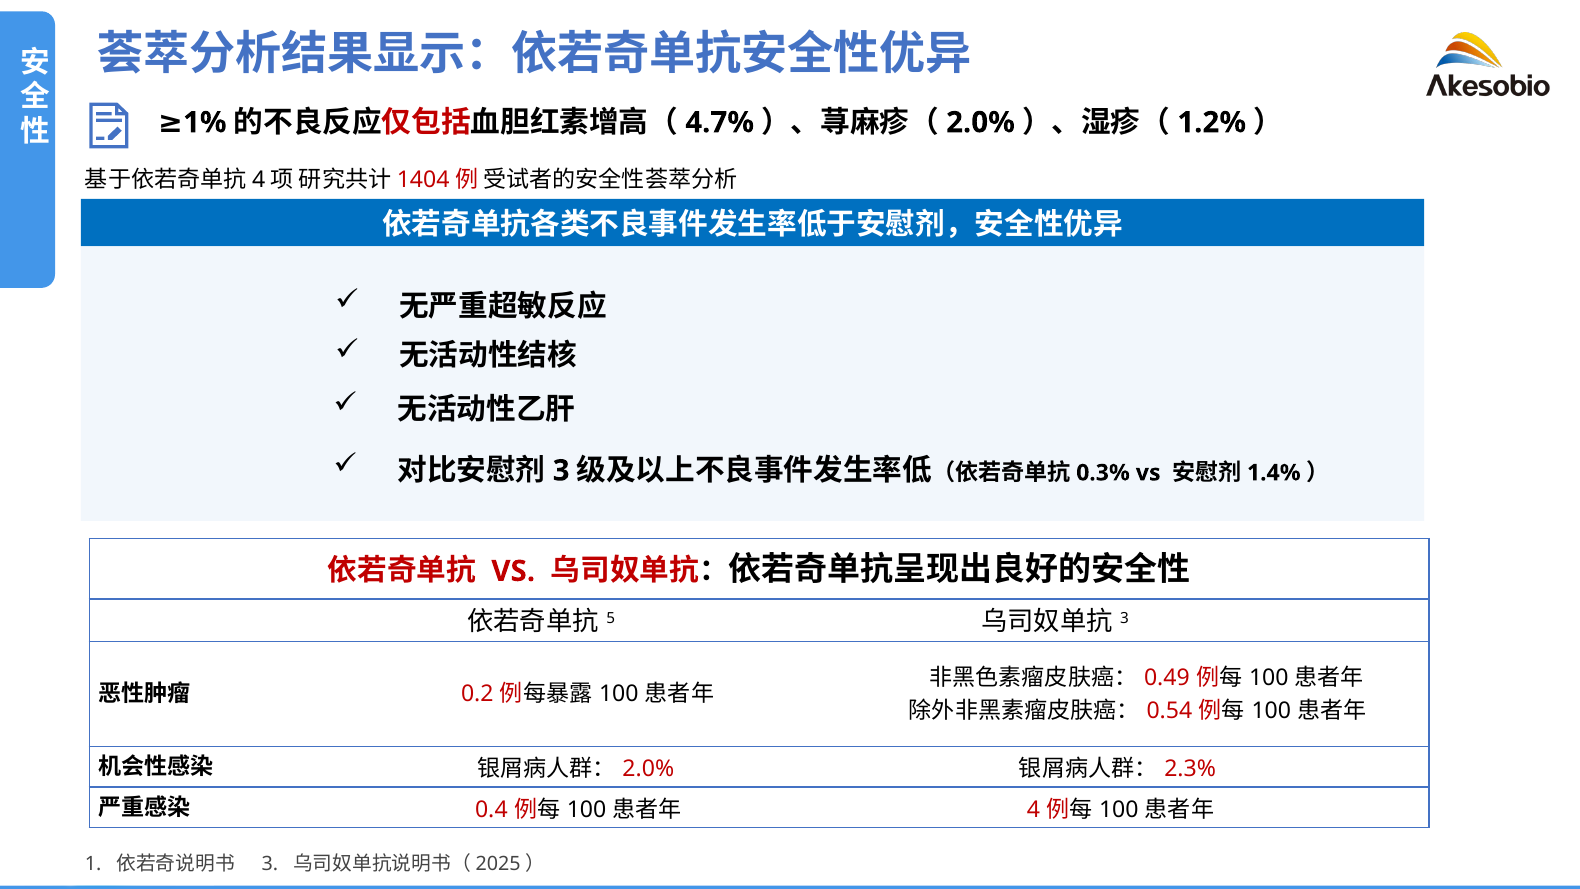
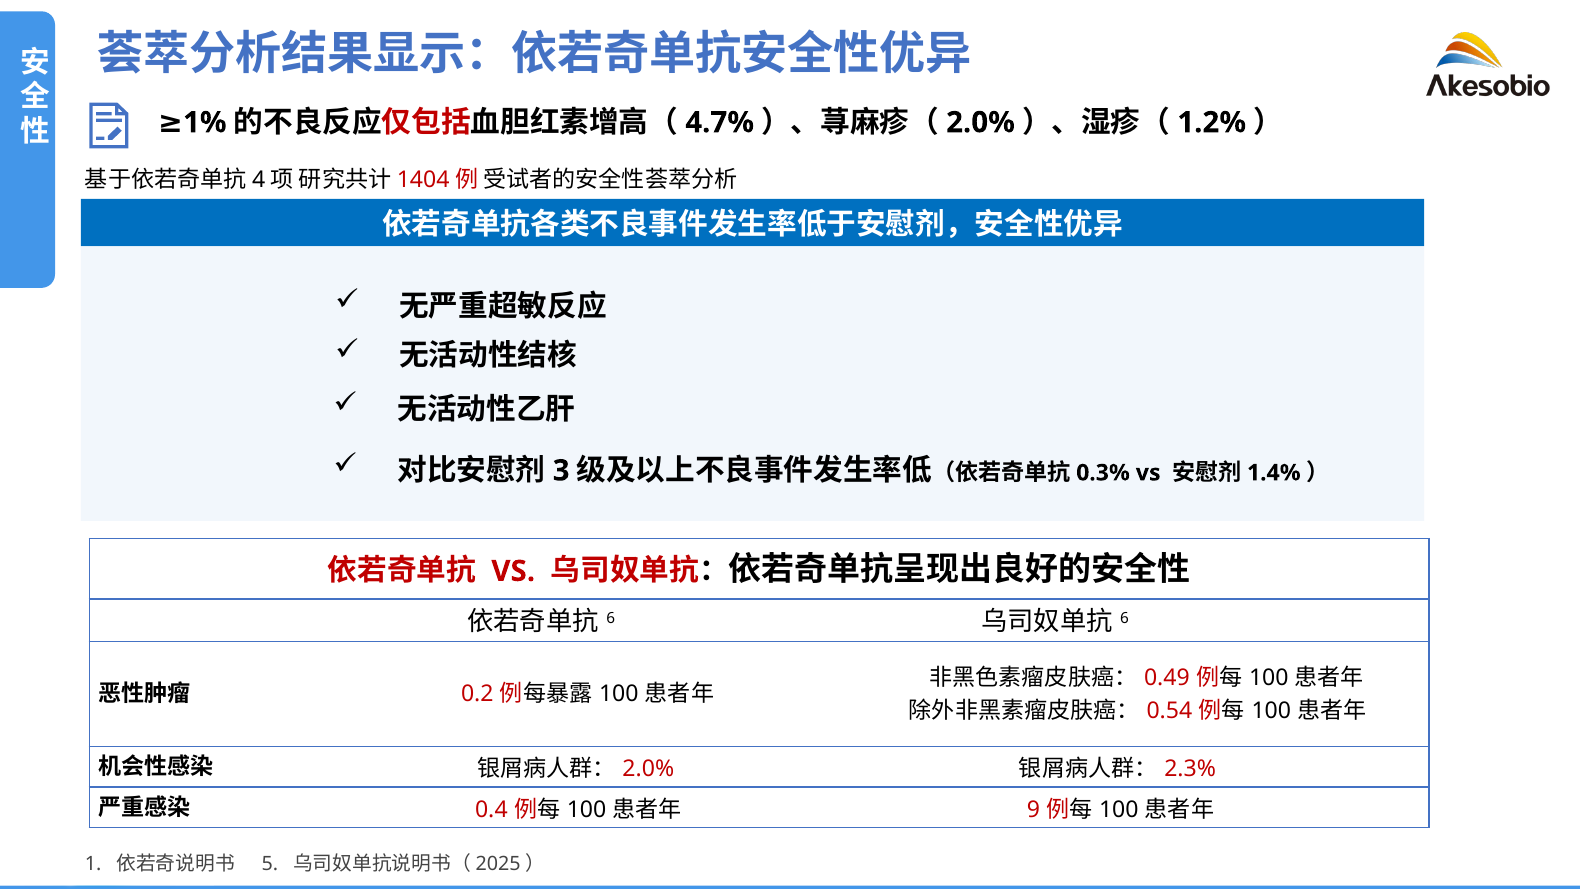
5 at (611, 618): 5 -> 6
3 at (1125, 618): 3 -> 6
4: 4 -> 9
3 at (270, 864): 3 -> 5
